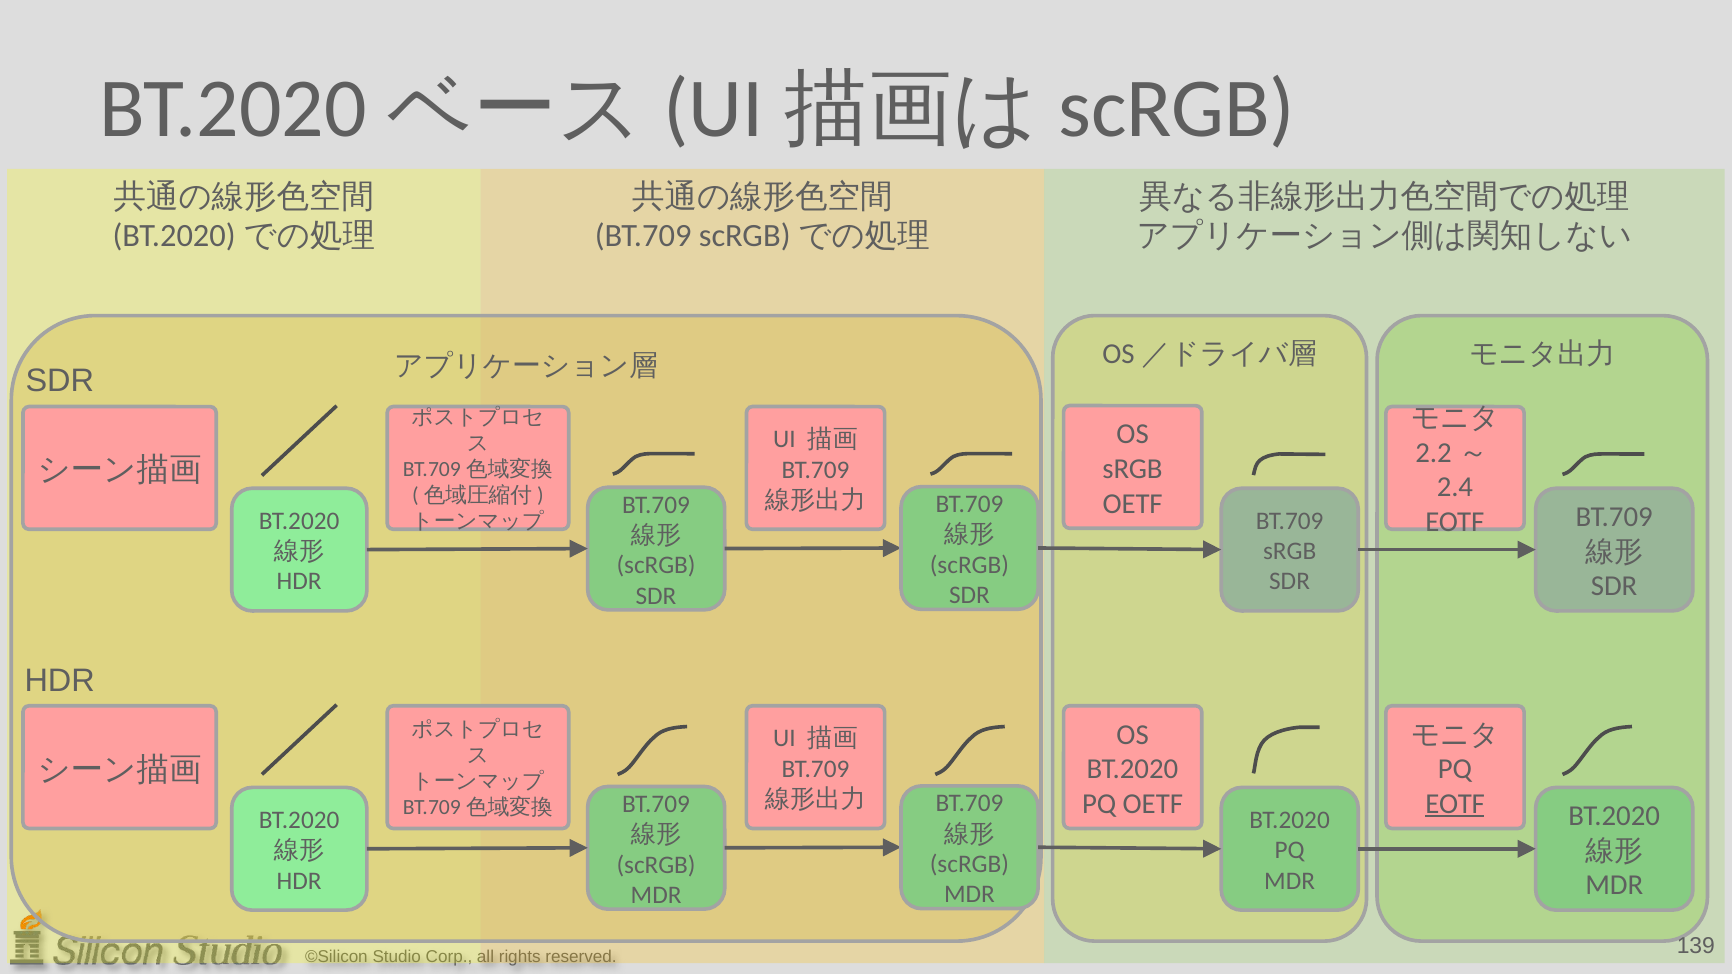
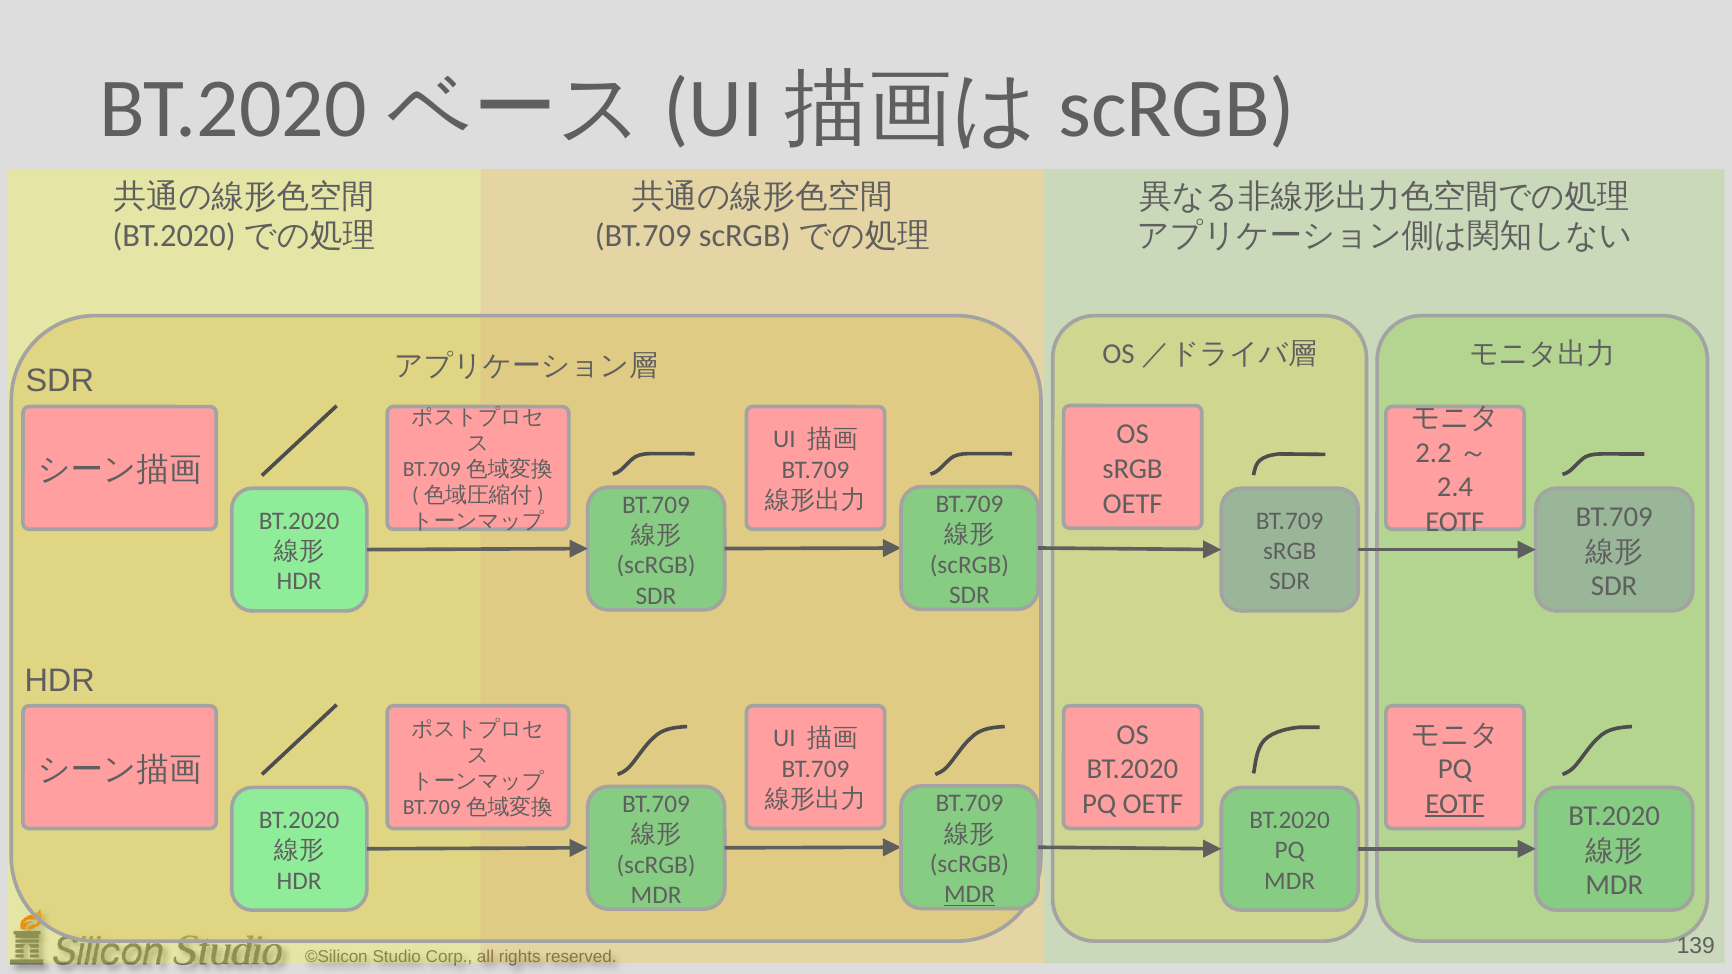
MDR at (969, 895) underline: none -> present
